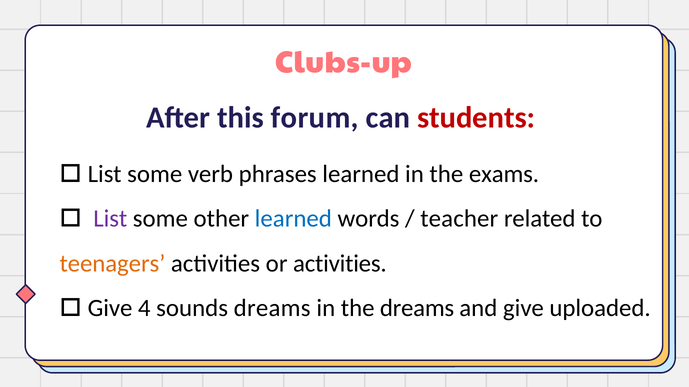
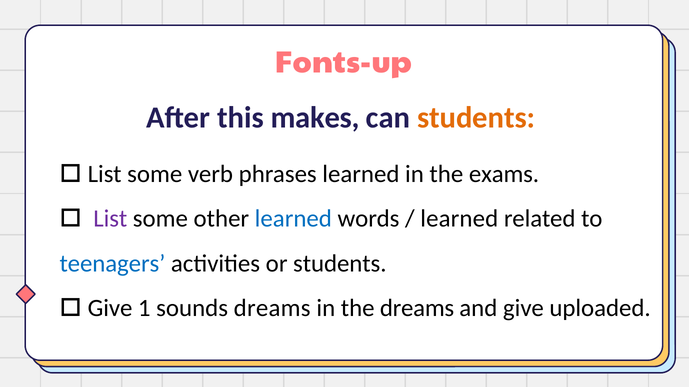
Clubs-up: Clubs-up -> Fonts-up
forum: forum -> makes
students at (476, 118) colour: red -> orange
teacher at (459, 219): teacher -> learned
teenagers colour: orange -> blue
or activities: activities -> students
4: 4 -> 1
